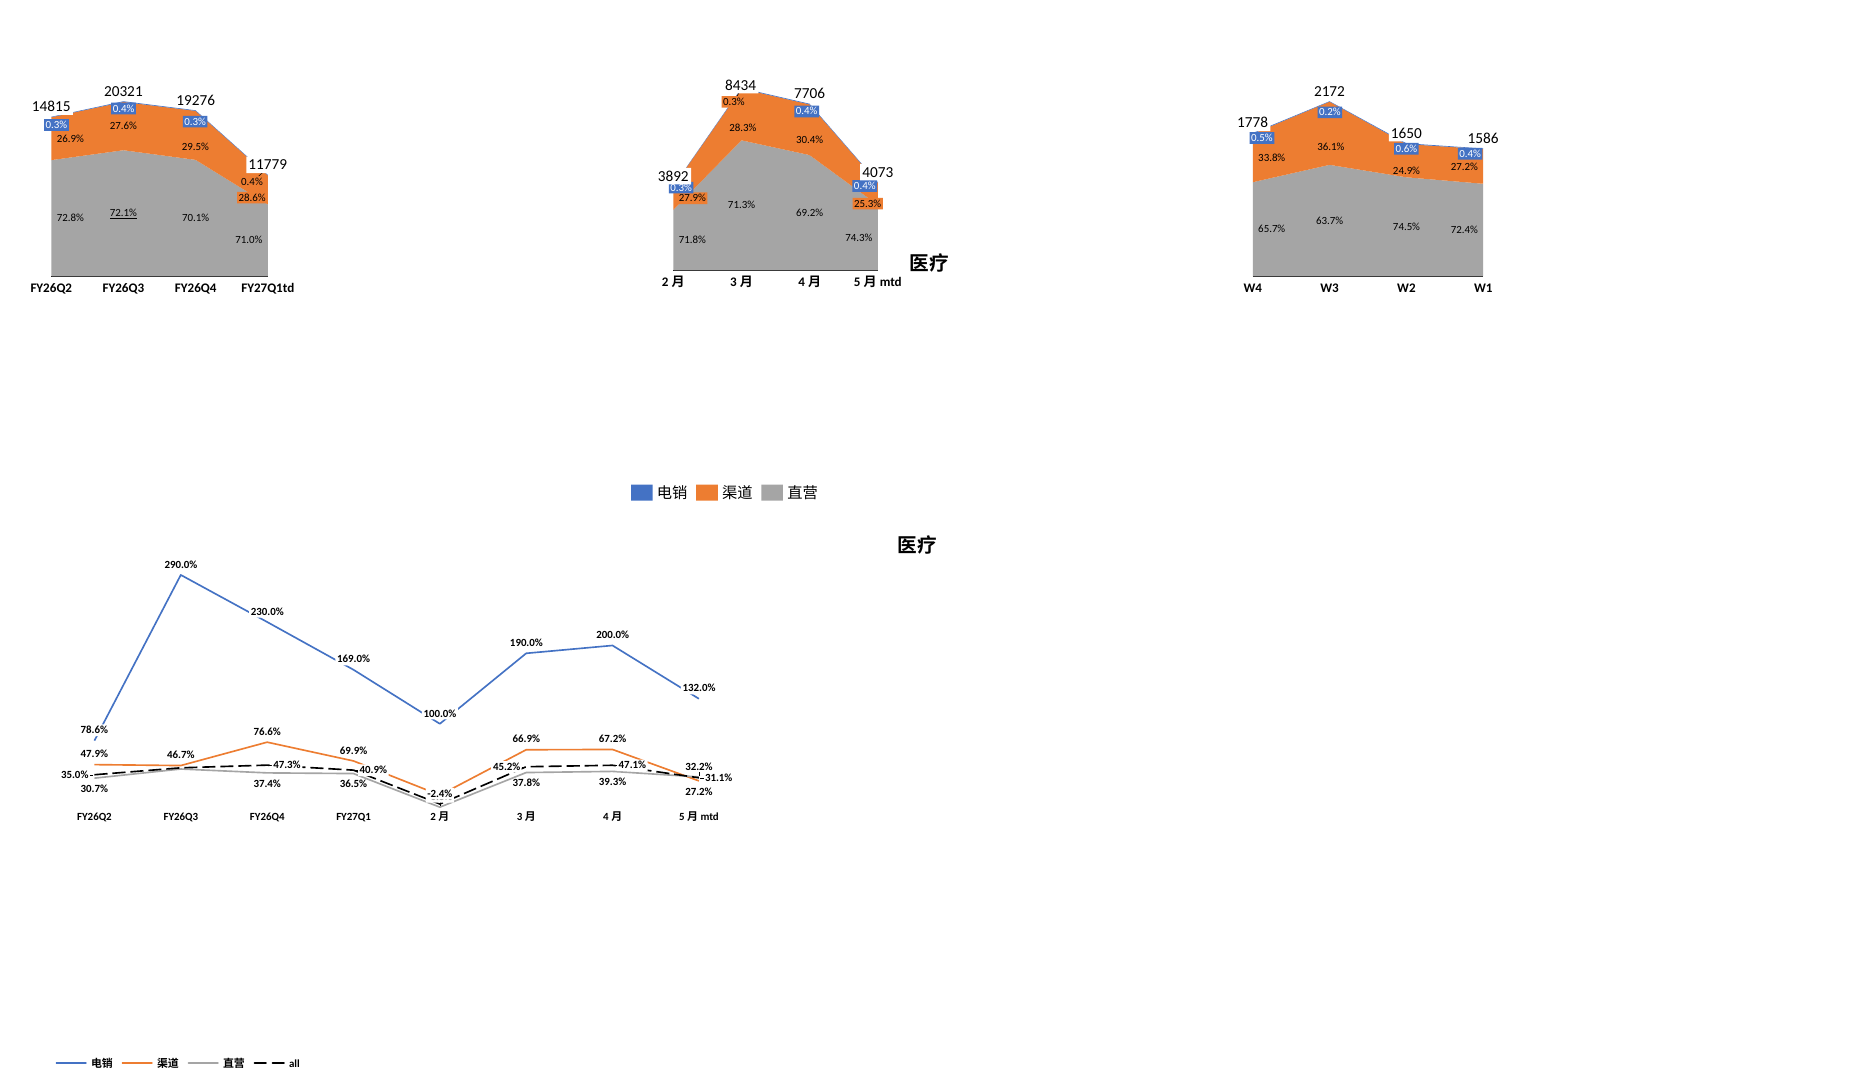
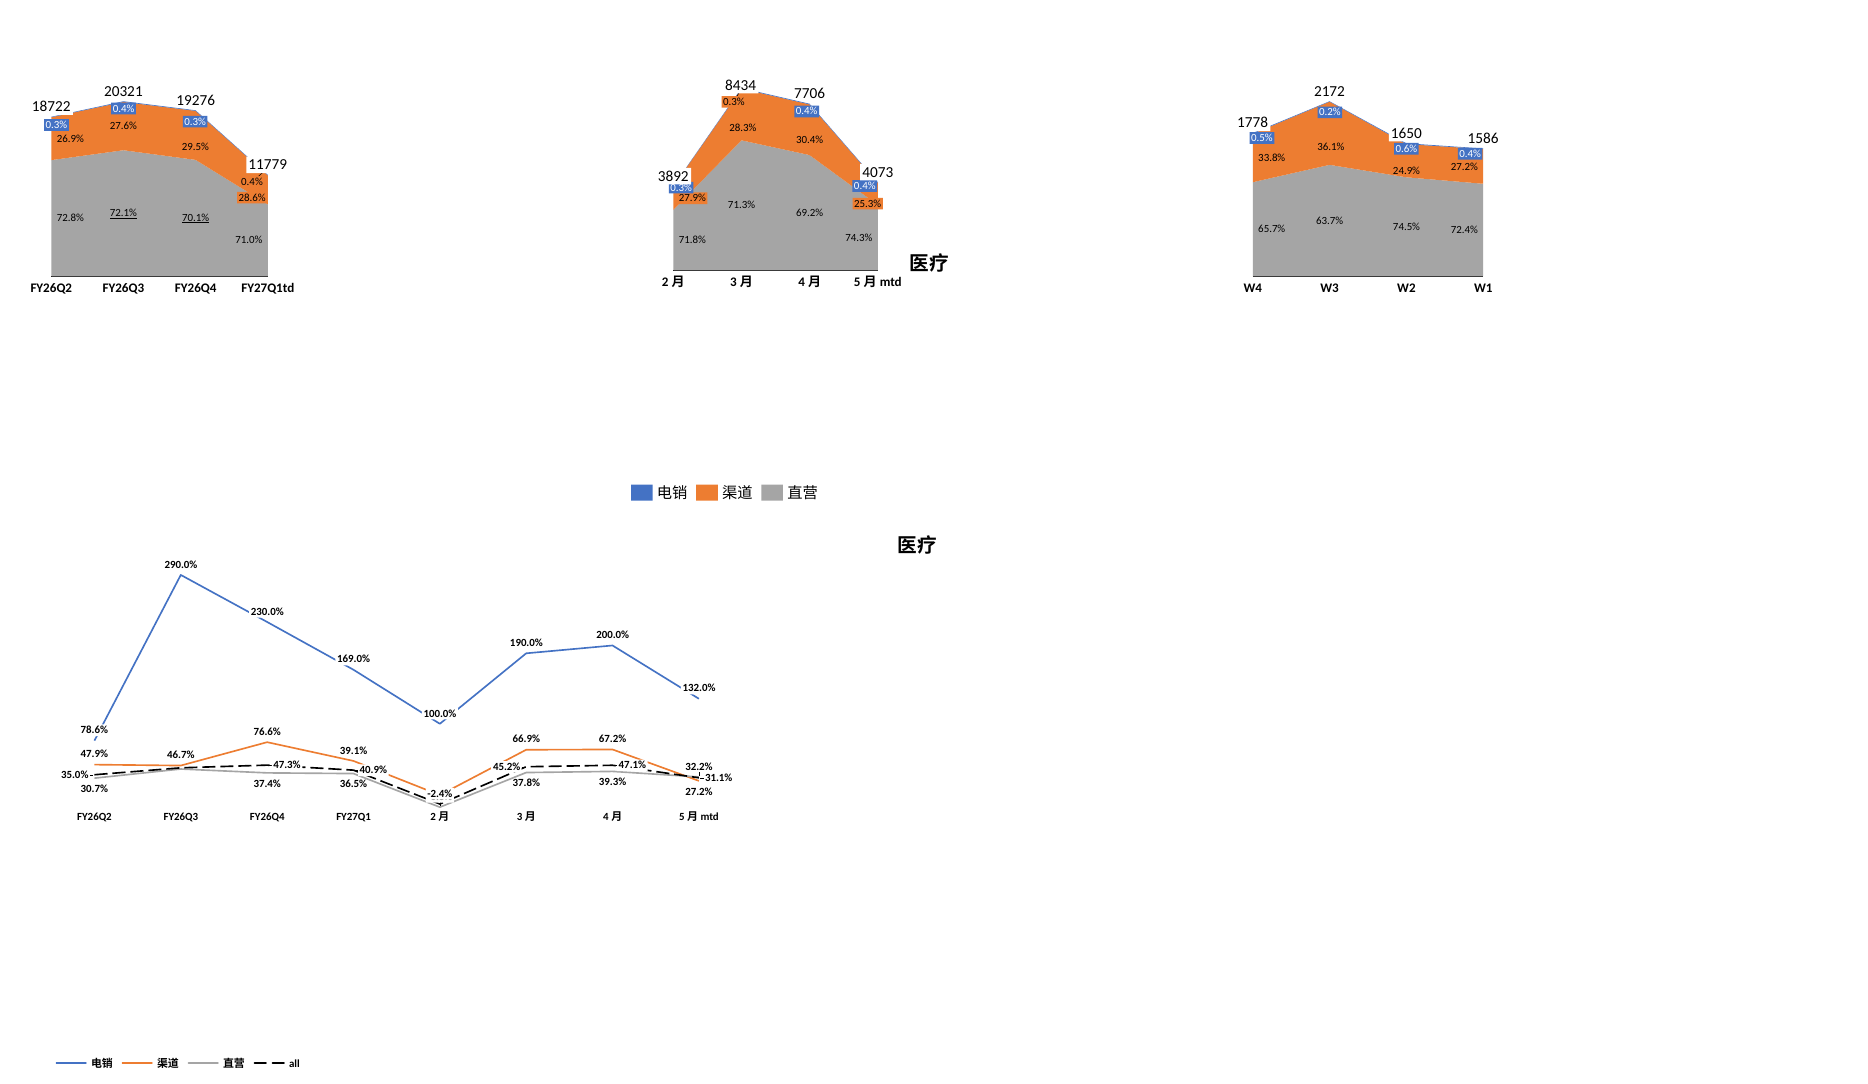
14815: 14815 -> 18722
70.1% underline: none -> present
69.9%: 69.9% -> 39.1%
